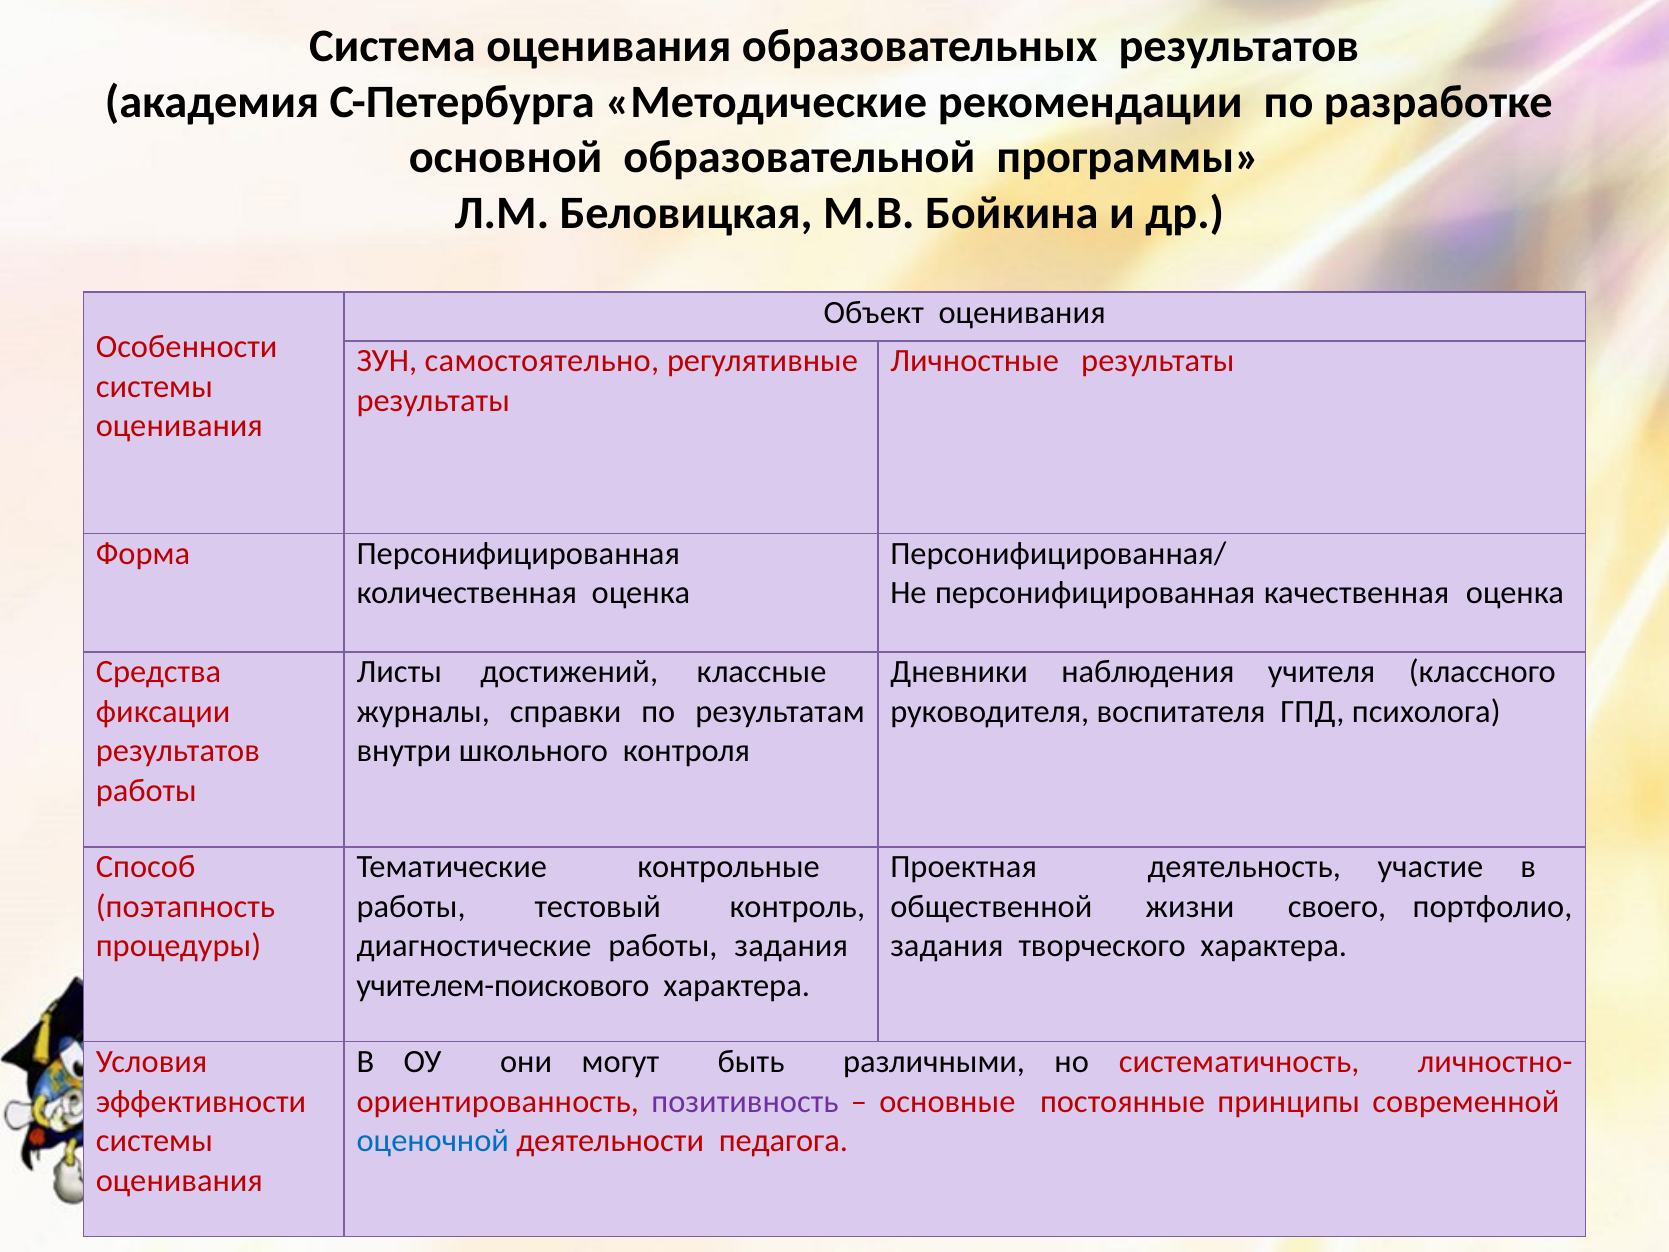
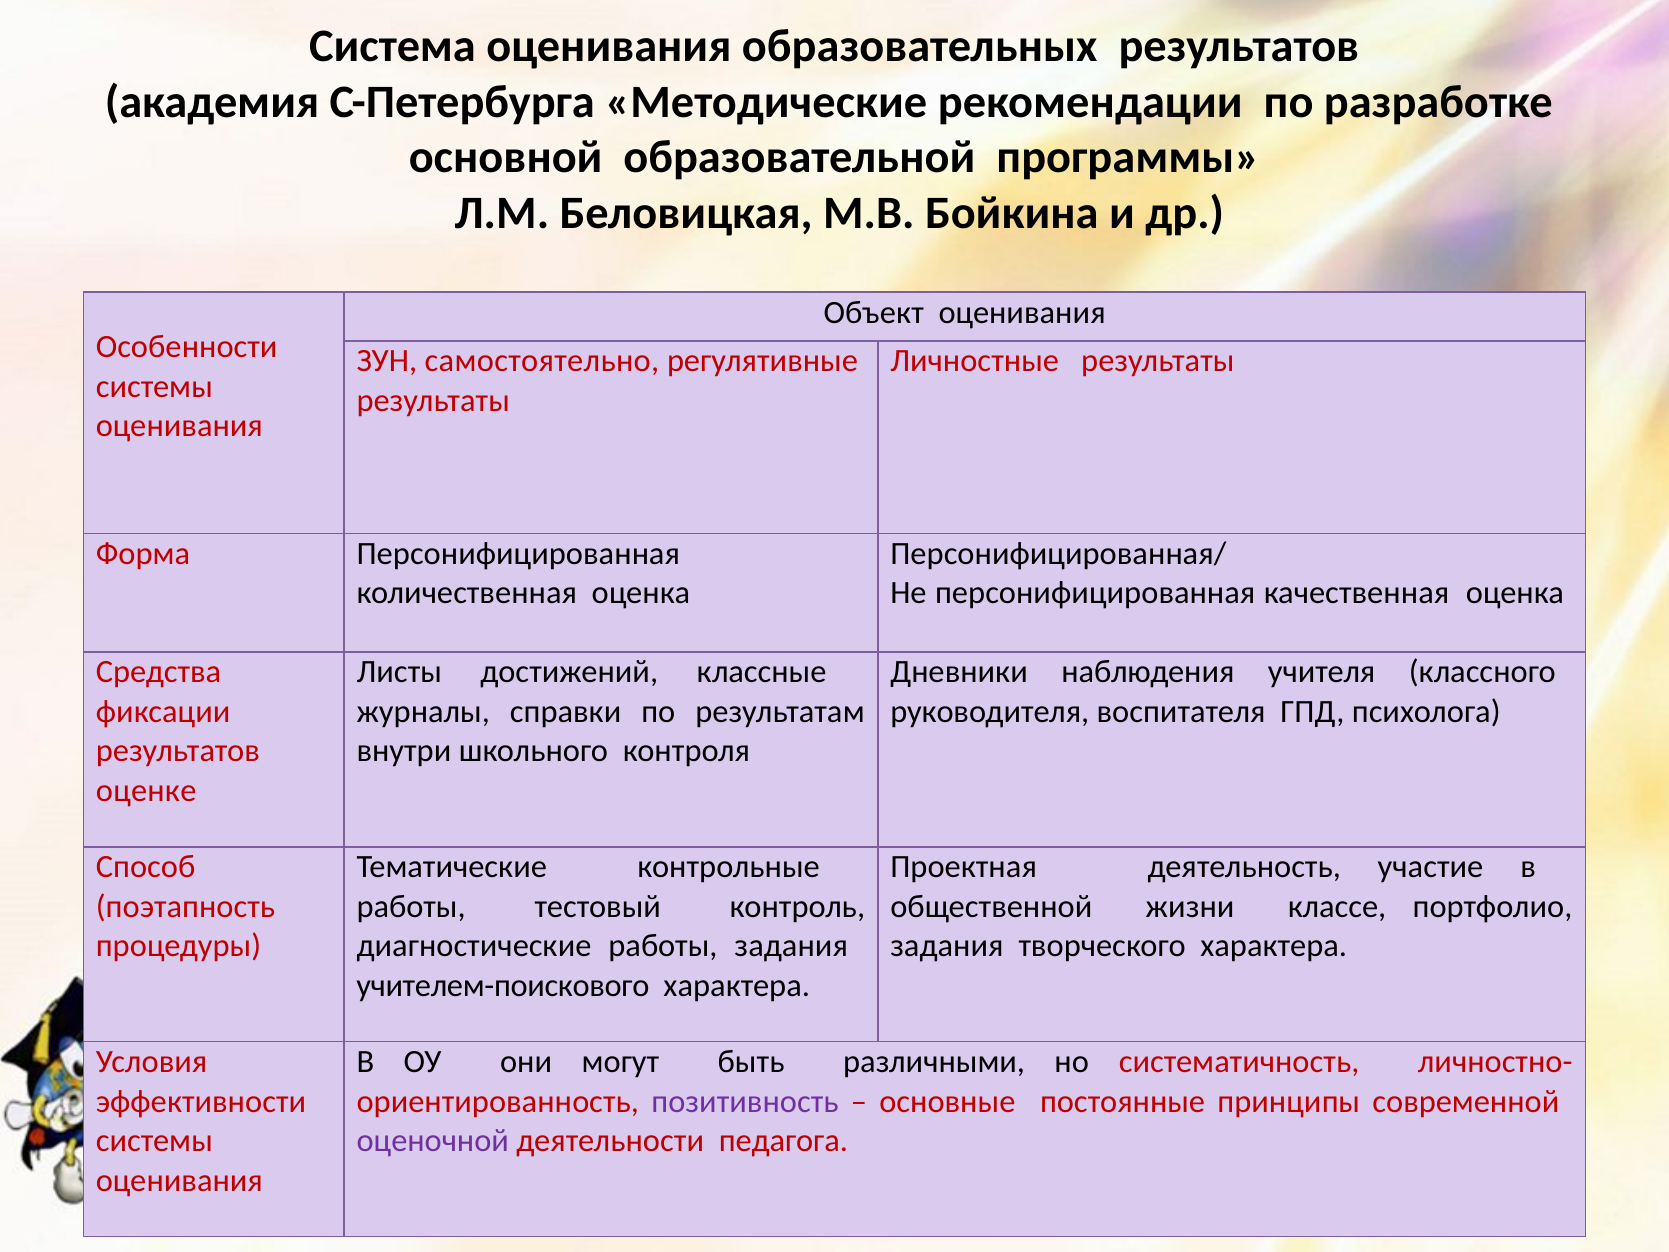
работы at (146, 791): работы -> оценке
своего: своего -> классе
оценочной colour: blue -> purple
